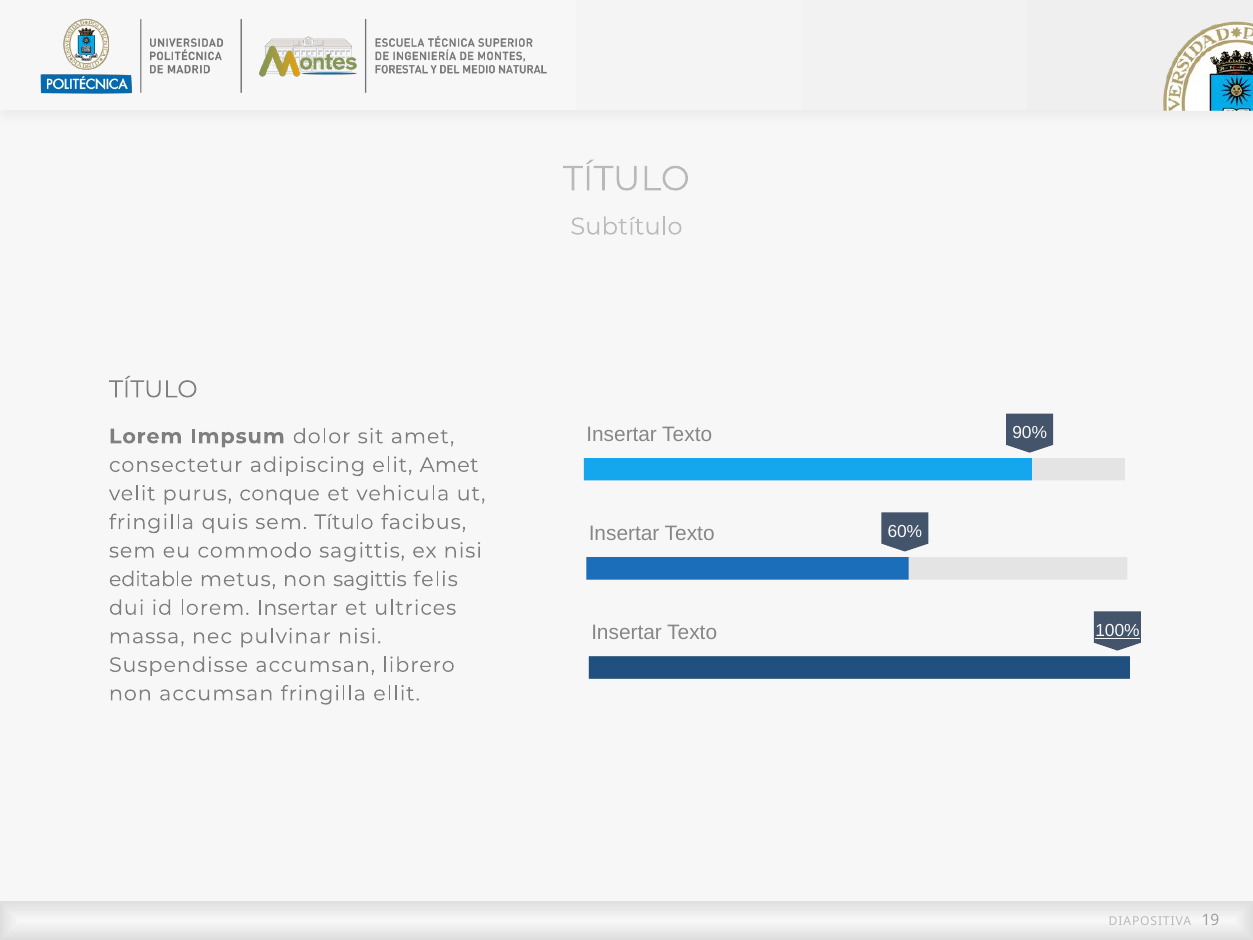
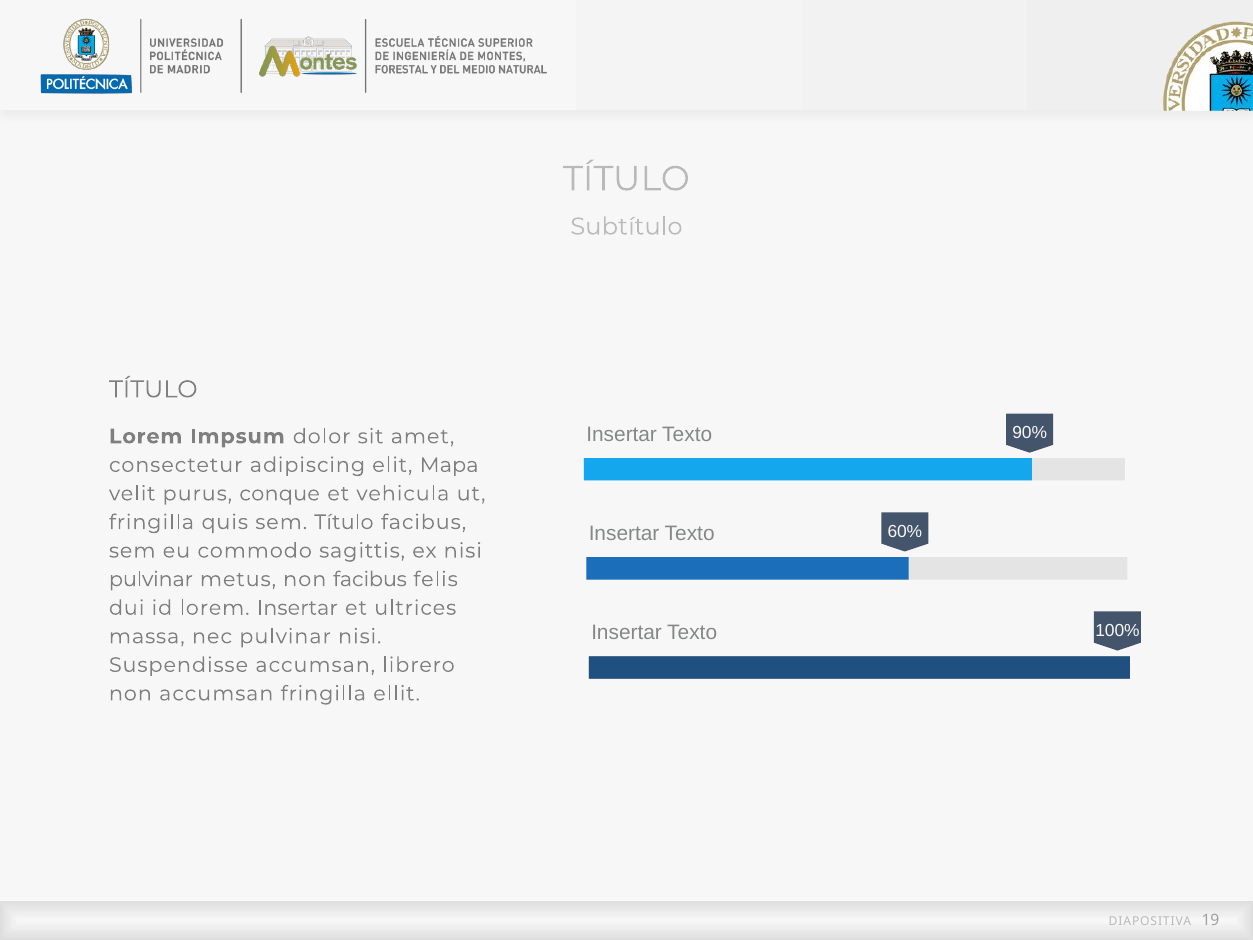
elit Amet: Amet -> Mapa
editable at (151, 579): editable -> pulvinar
non sagittis: sagittis -> facibus
100% underline: present -> none
